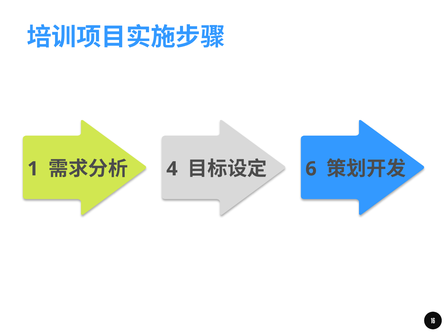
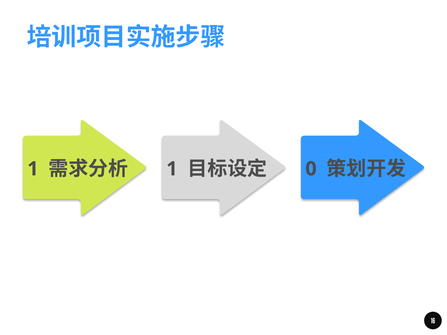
4 at (172, 169): 4 -> 1
6: 6 -> 0
